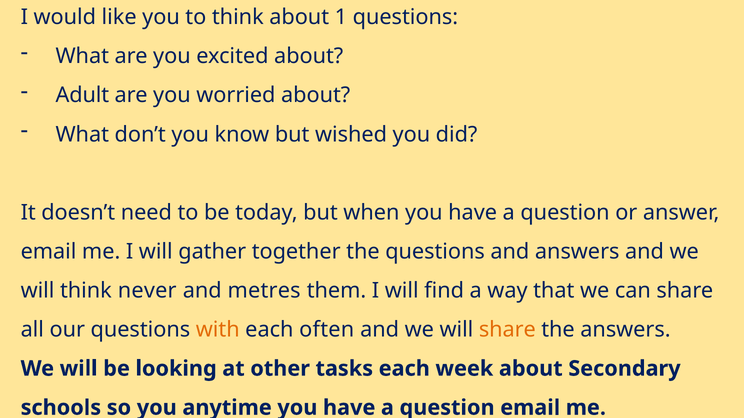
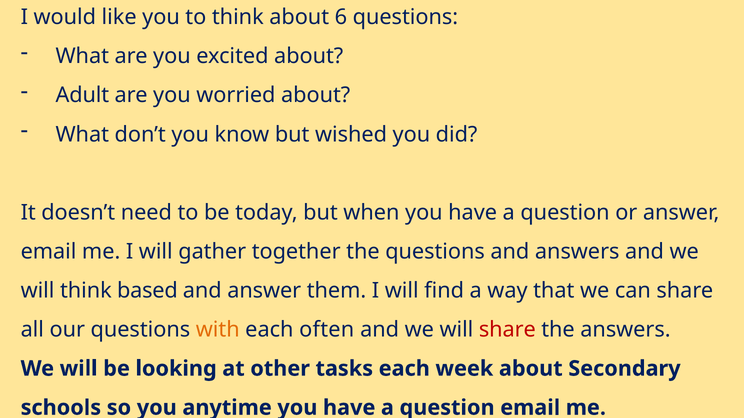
1: 1 -> 6
never: never -> based
and metres: metres -> answer
share at (507, 330) colour: orange -> red
